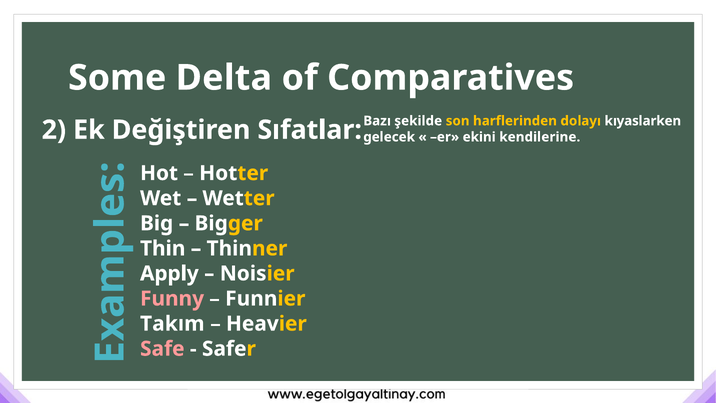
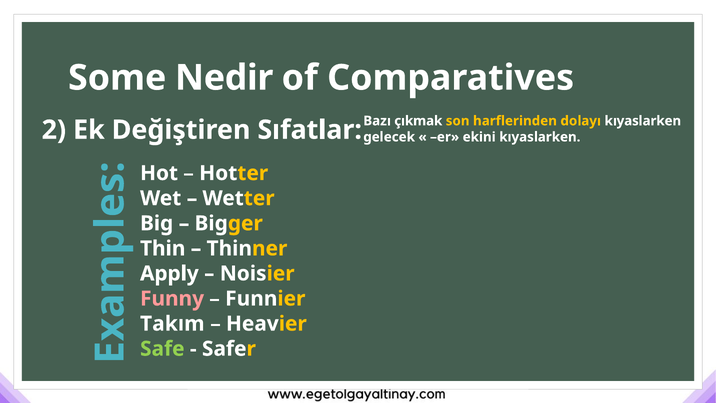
Delta: Delta -> Nedir
şekilde: şekilde -> çıkmak
ekini kendilerine: kendilerine -> kıyaslarken
Safe colour: pink -> light green
